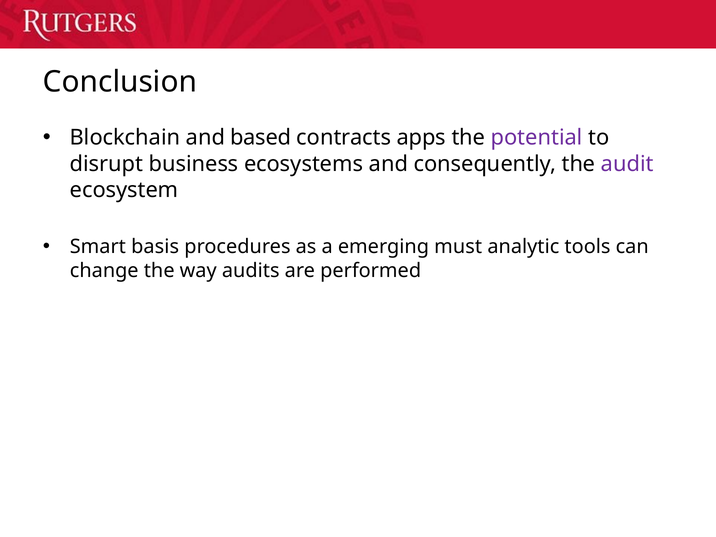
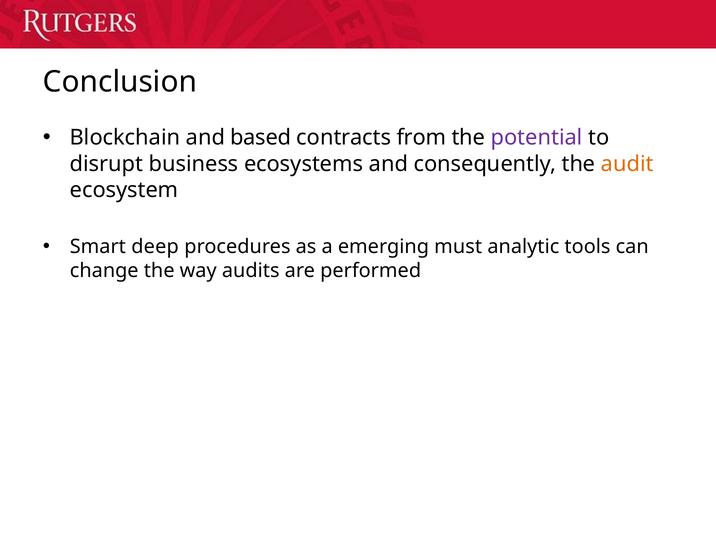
apps: apps -> from
audit colour: purple -> orange
basis: basis -> deep
